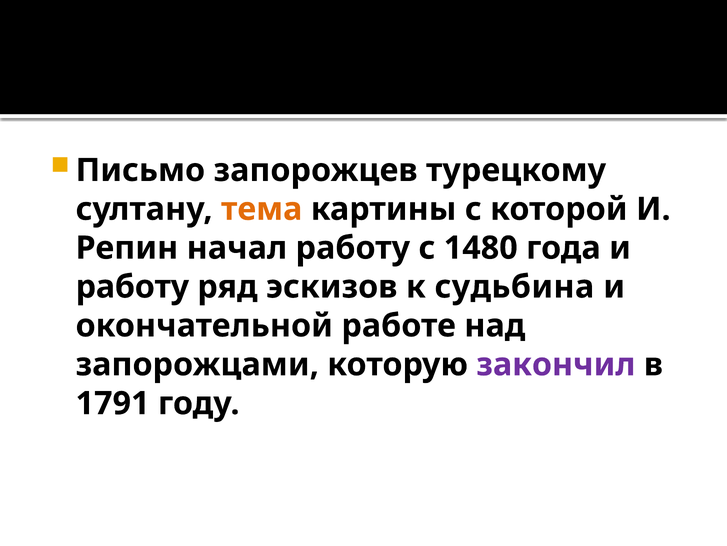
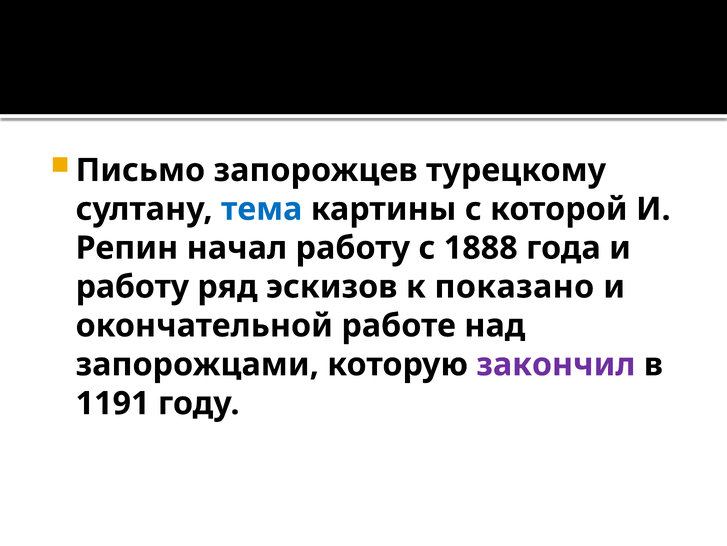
тема colour: orange -> blue
1480: 1480 -> 1888
судьбина: судьбина -> показано
1791: 1791 -> 1191
